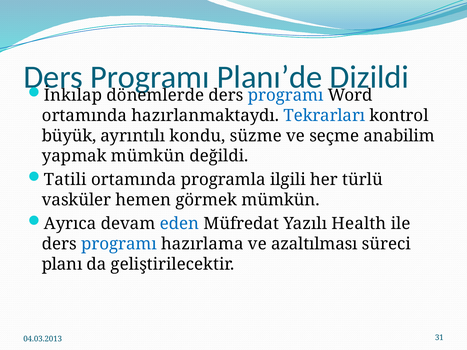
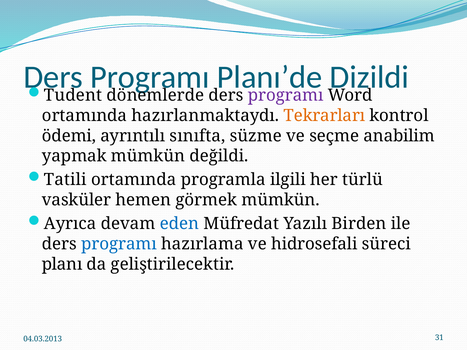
İnkılap: İnkılap -> Tudent
programı at (286, 95) colour: blue -> purple
Tekrarları colour: blue -> orange
büyük: büyük -> ödemi
kondu: kondu -> sınıfta
Health: Health -> Birden
azaltılması: azaltılması -> hidrosefali
